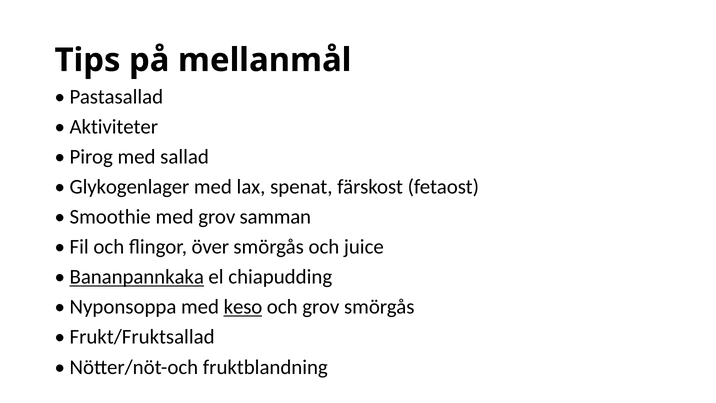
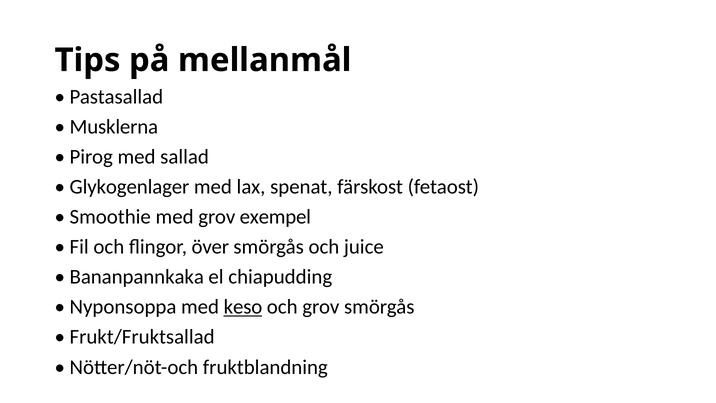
Aktiviteter: Aktiviteter -> Musklerna
samman: samman -> exempel
Bananpannkaka underline: present -> none
